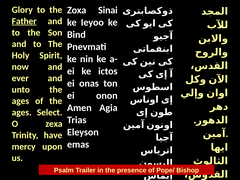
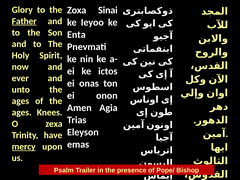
Bind: Bind -> Enta
Select: Select -> Knees
mercy underline: none -> present
